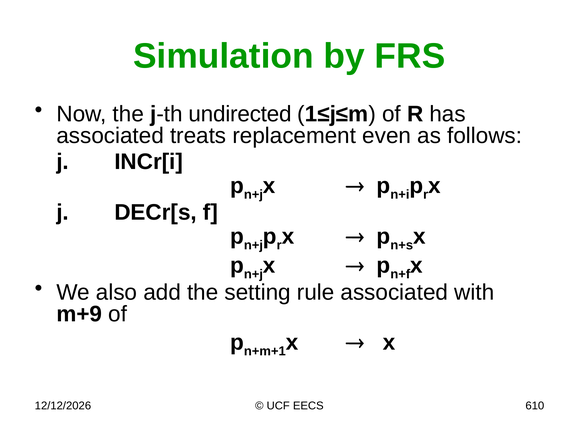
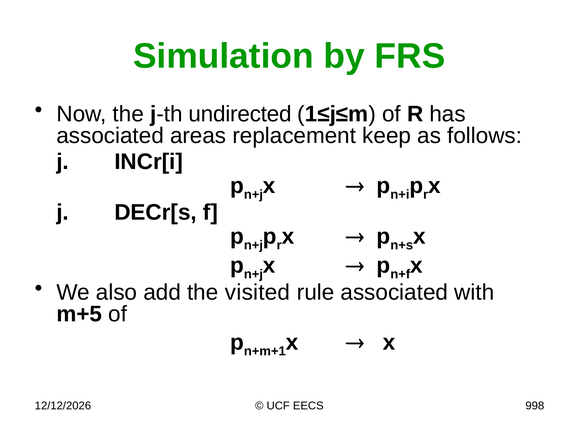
treats: treats -> areas
even: even -> keep
setting: setting -> visited
m+9: m+9 -> m+5
610: 610 -> 998
